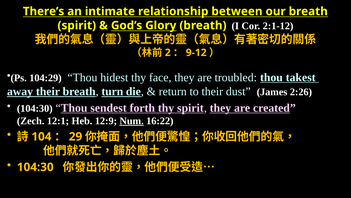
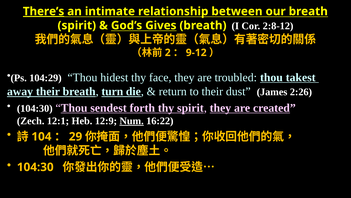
There’s underline: none -> present
Glory: Glory -> Gives
2:1-12: 2:1-12 -> 2:8-12
